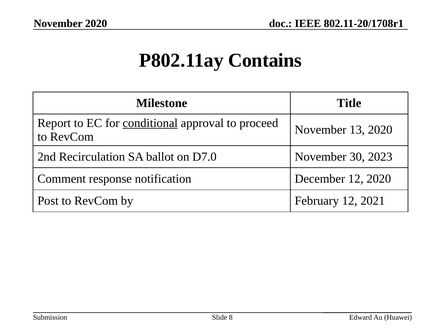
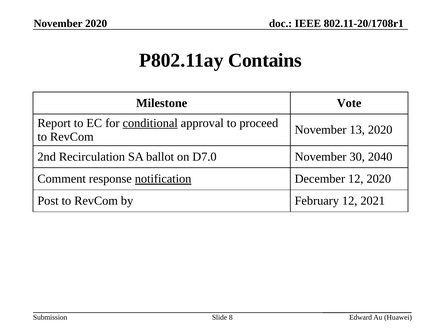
Title: Title -> Vote
2023: 2023 -> 2040
notification underline: none -> present
